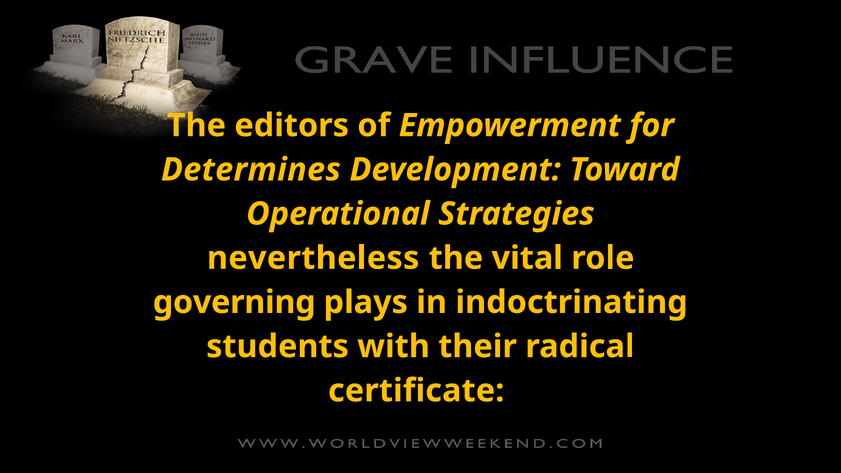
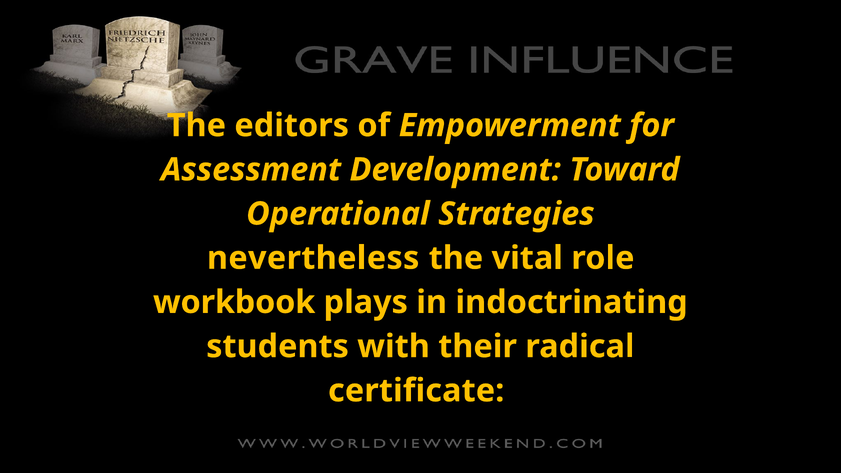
Determines: Determines -> Assessment
governing: governing -> workbook
